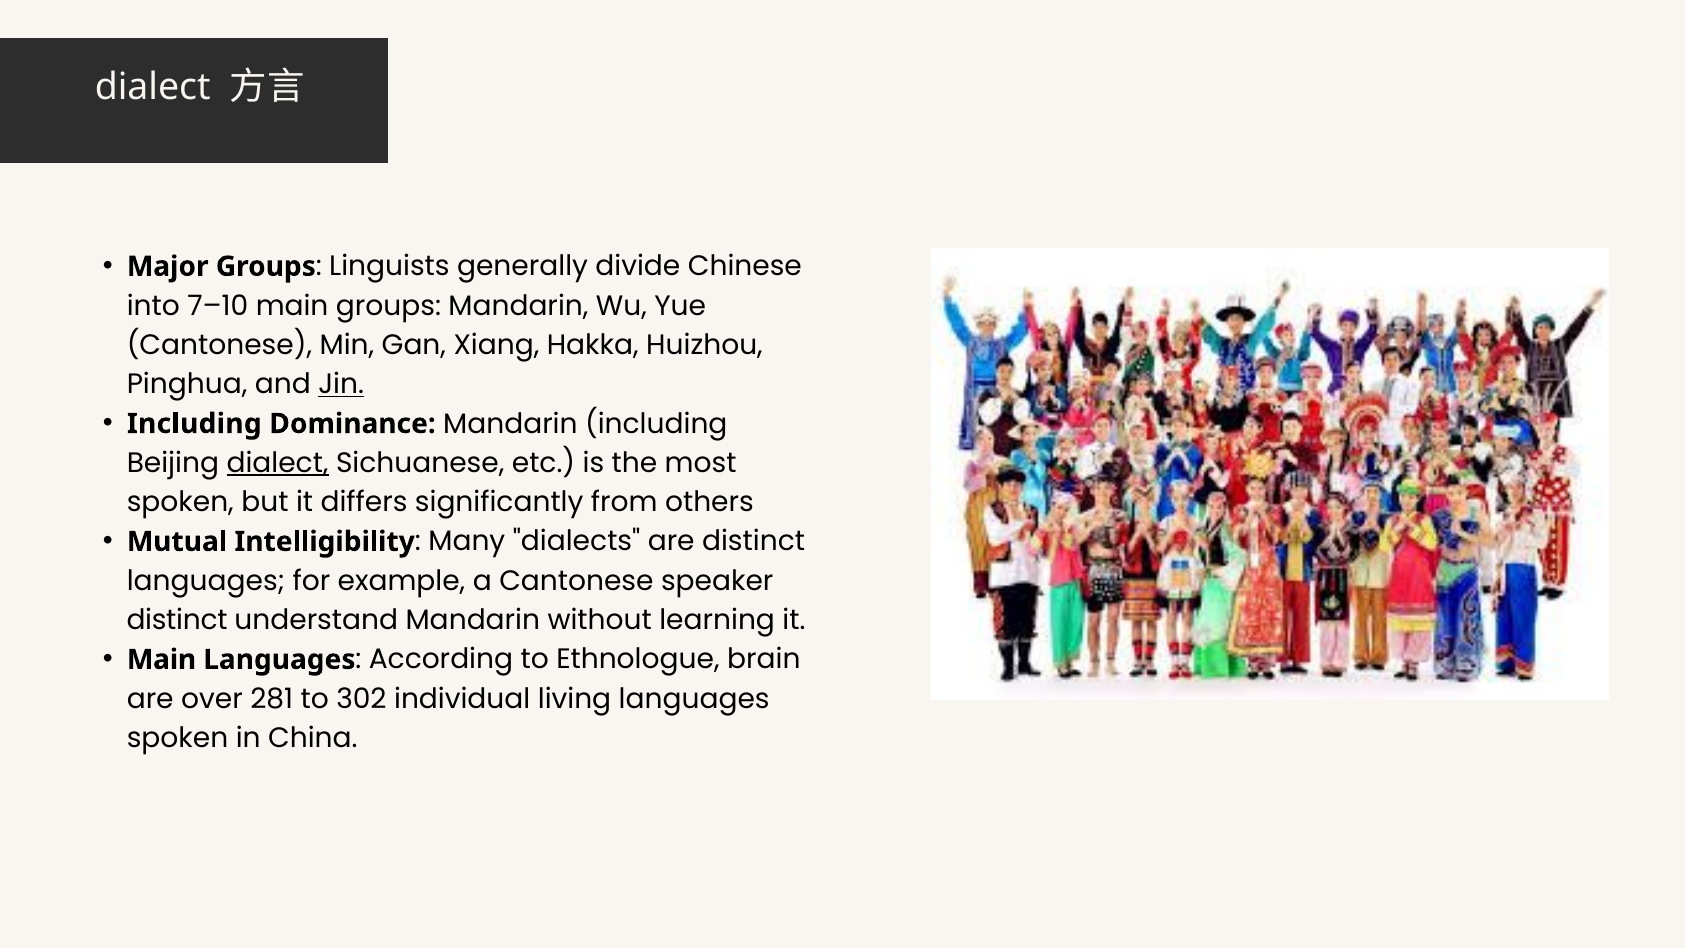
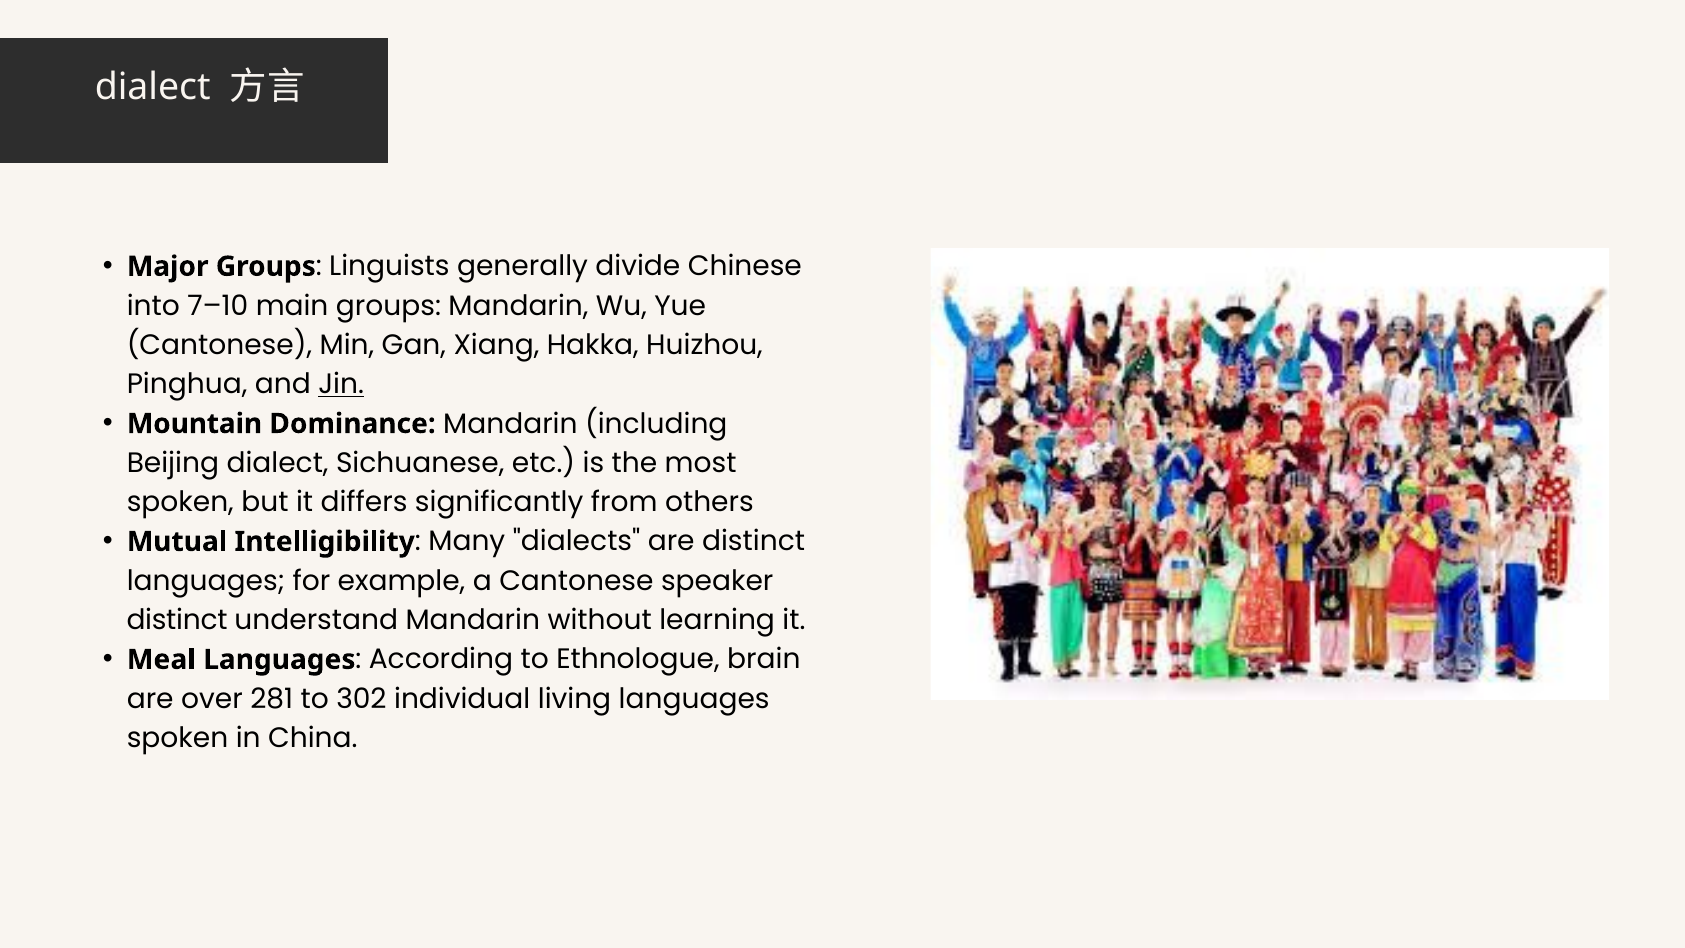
Including at (194, 424): Including -> Mountain
dialect at (278, 463) underline: present -> none
Main at (161, 659): Main -> Meal
